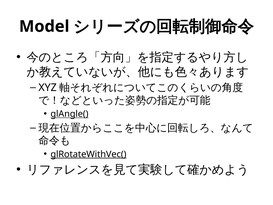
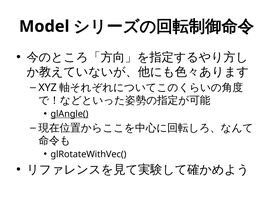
glRotateWithVec( underline: present -> none
